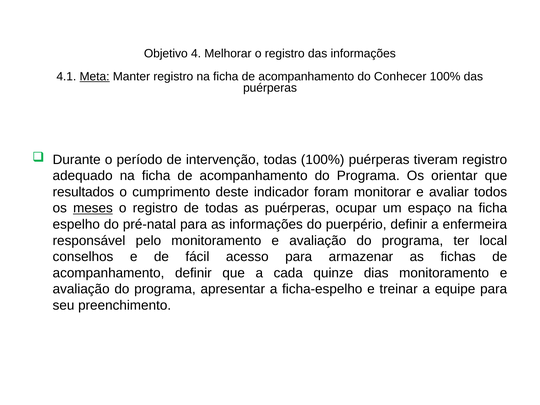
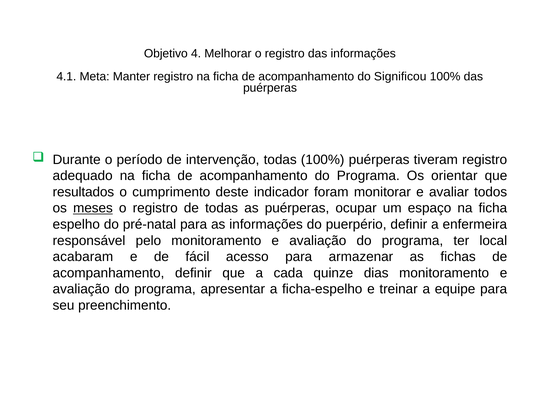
Meta underline: present -> none
Conhecer: Conhecer -> Significou
conselhos: conselhos -> acabaram
